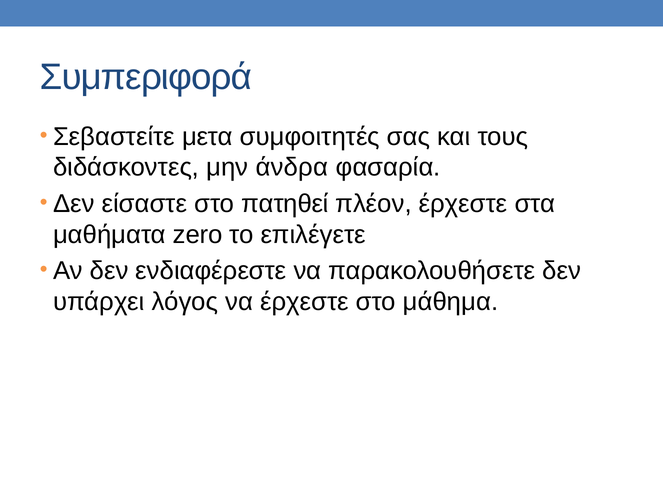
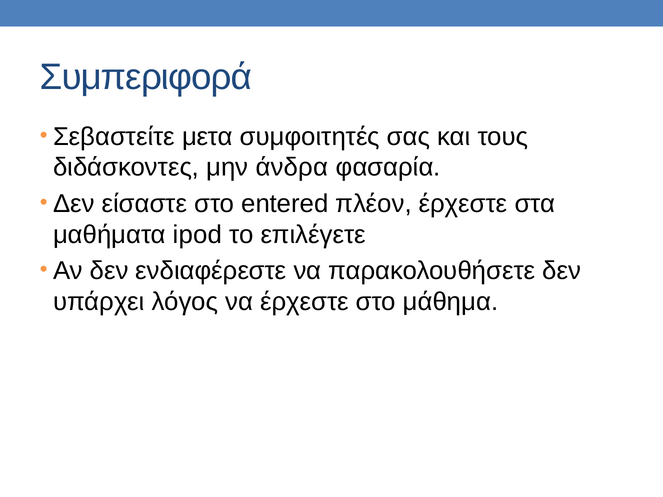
πατηθεί: πατηθεί -> entered
zero: zero -> ipod
